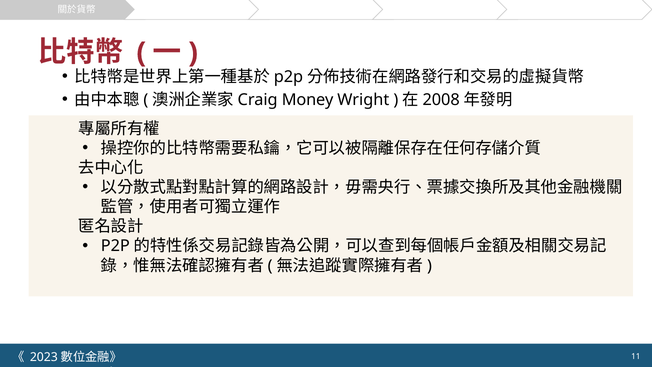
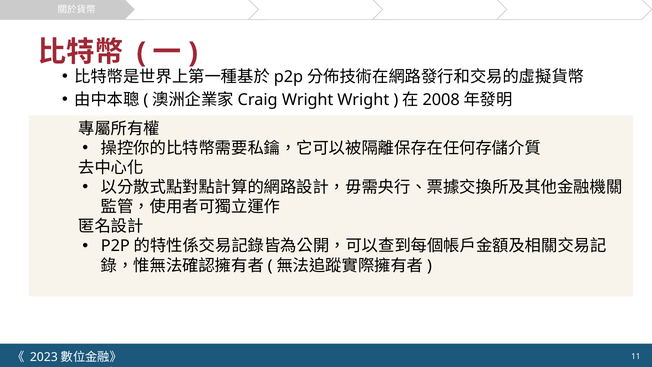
Money at (308, 100): Money -> Wright
